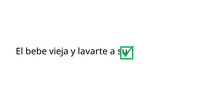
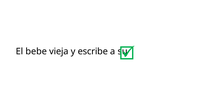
lavarte: lavarte -> escribe
